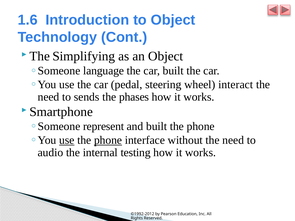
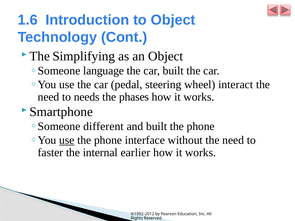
sends: sends -> needs
represent: represent -> different
phone at (108, 140) underline: present -> none
audio: audio -> faster
testing: testing -> earlier
